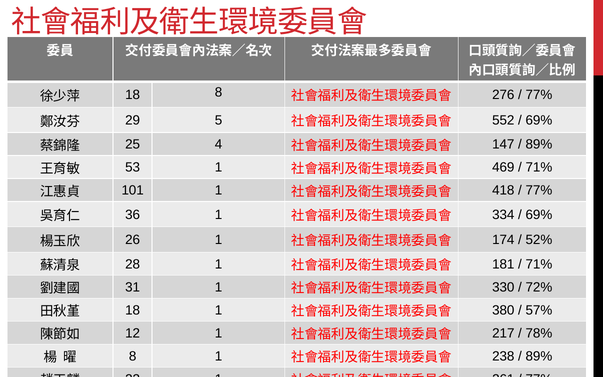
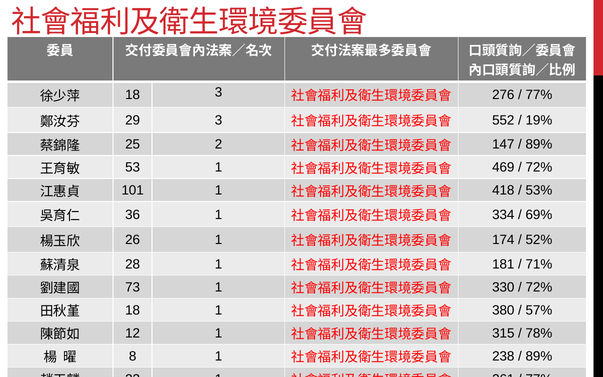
18 8: 8 -> 3
29 5: 5 -> 3
69% at (539, 120): 69% -> 19%
4: 4 -> 2
71% at (539, 167): 71% -> 72%
77% at (539, 190): 77% -> 53%
31: 31 -> 73
217: 217 -> 315
